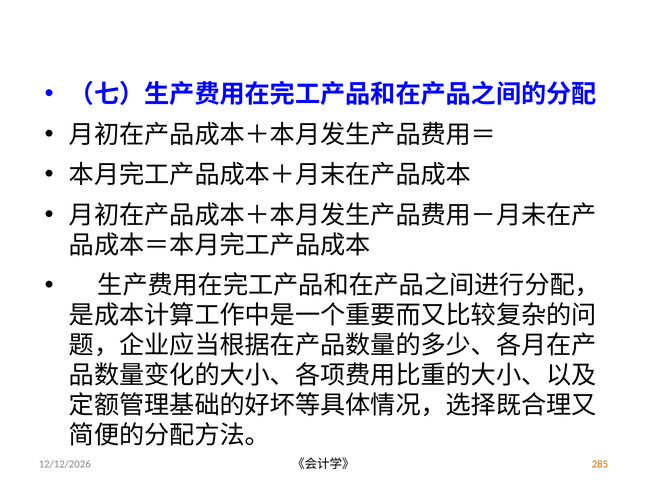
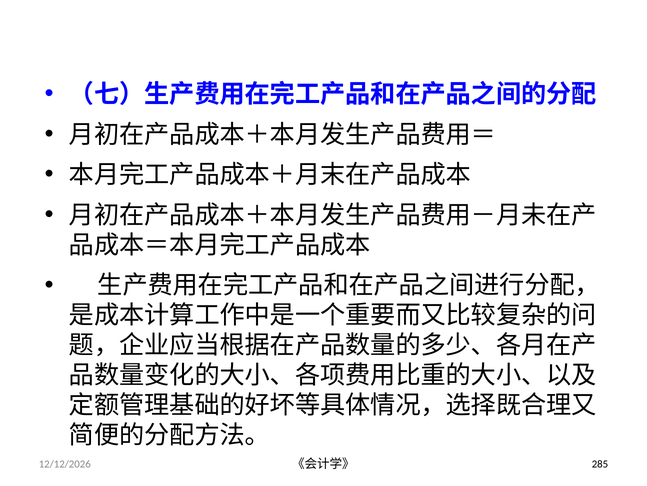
285 colour: orange -> black
